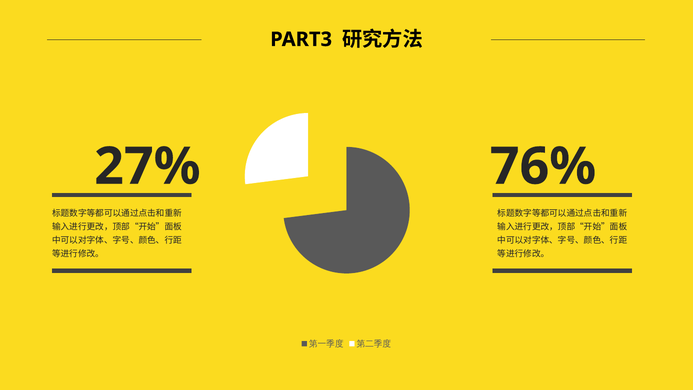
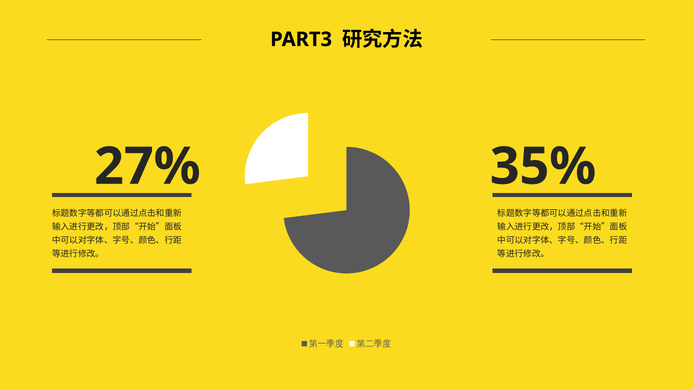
76%: 76% -> 35%
